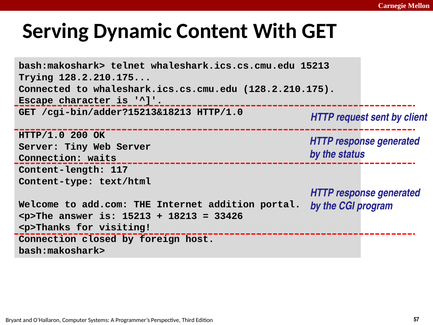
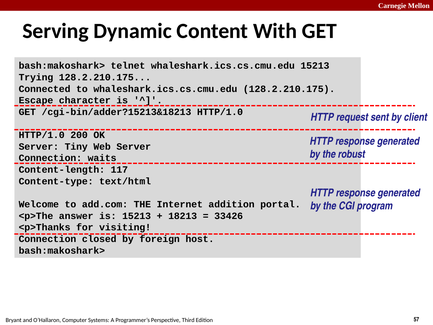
status: status -> robust
